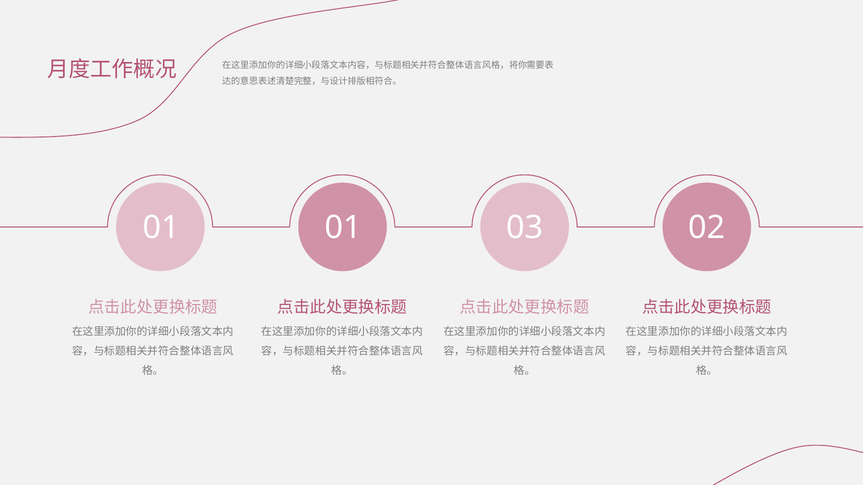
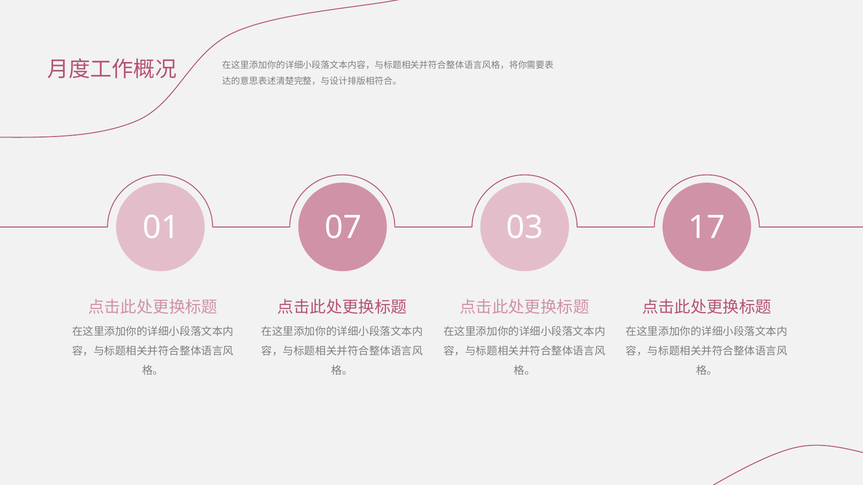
01 01: 01 -> 07
02: 02 -> 17
